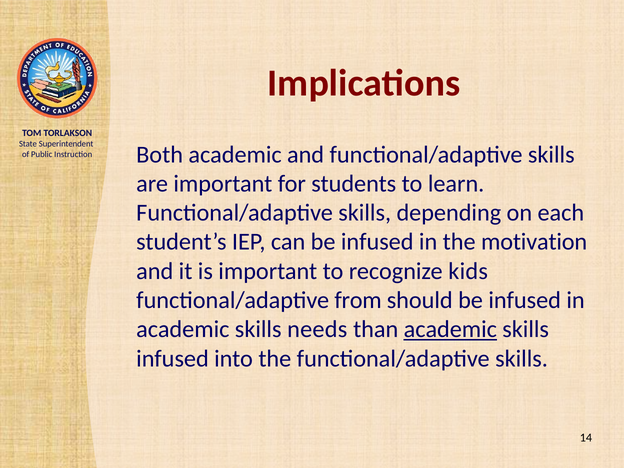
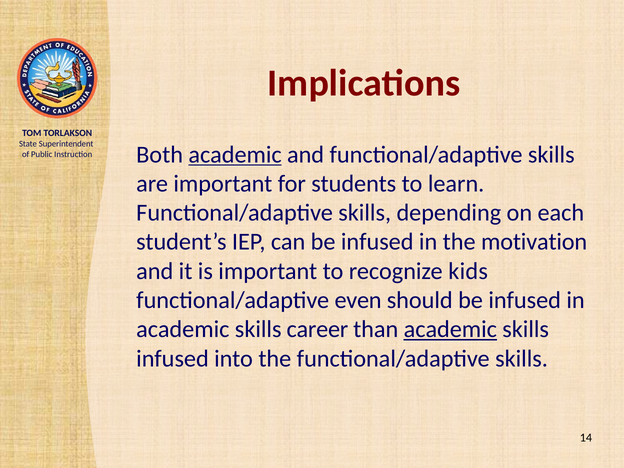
academic at (235, 155) underline: none -> present
from: from -> even
needs: needs -> career
